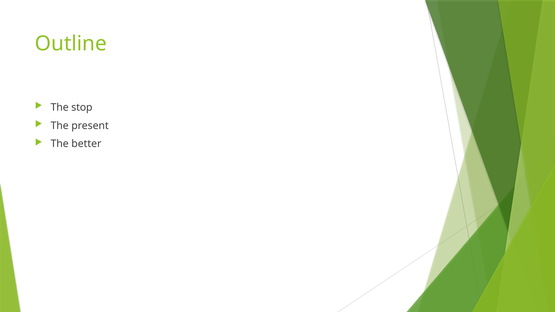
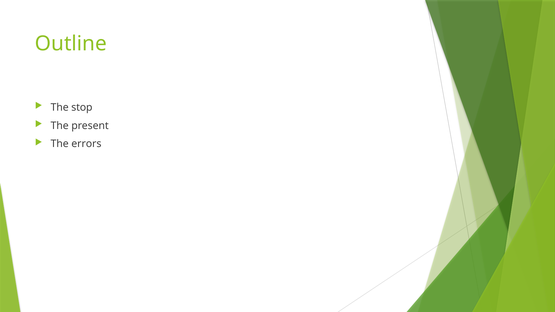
better: better -> errors
